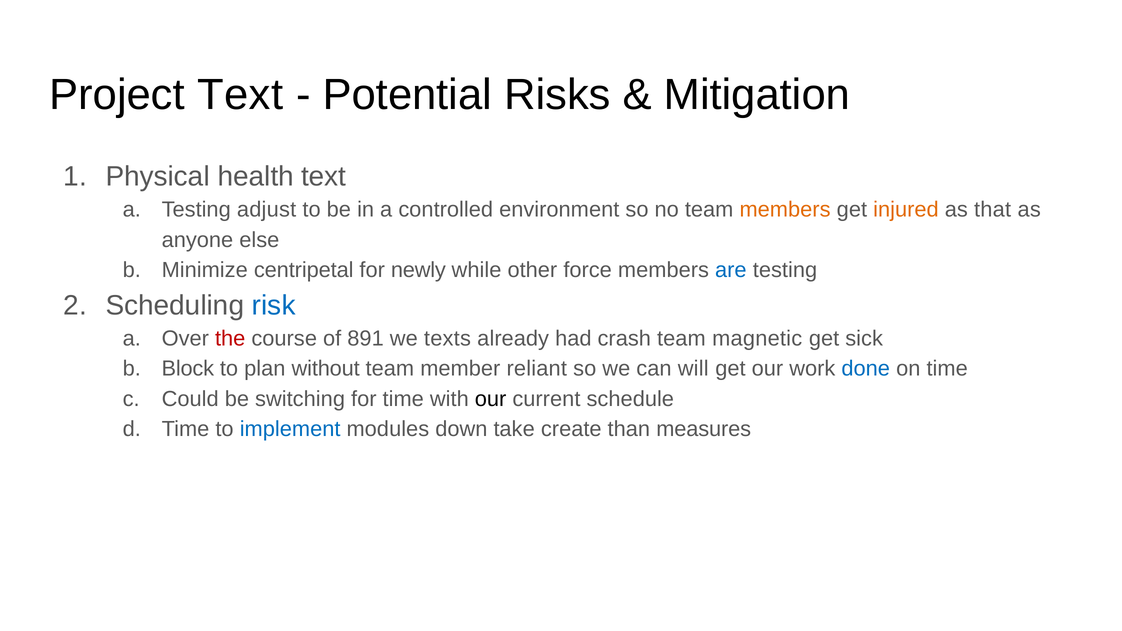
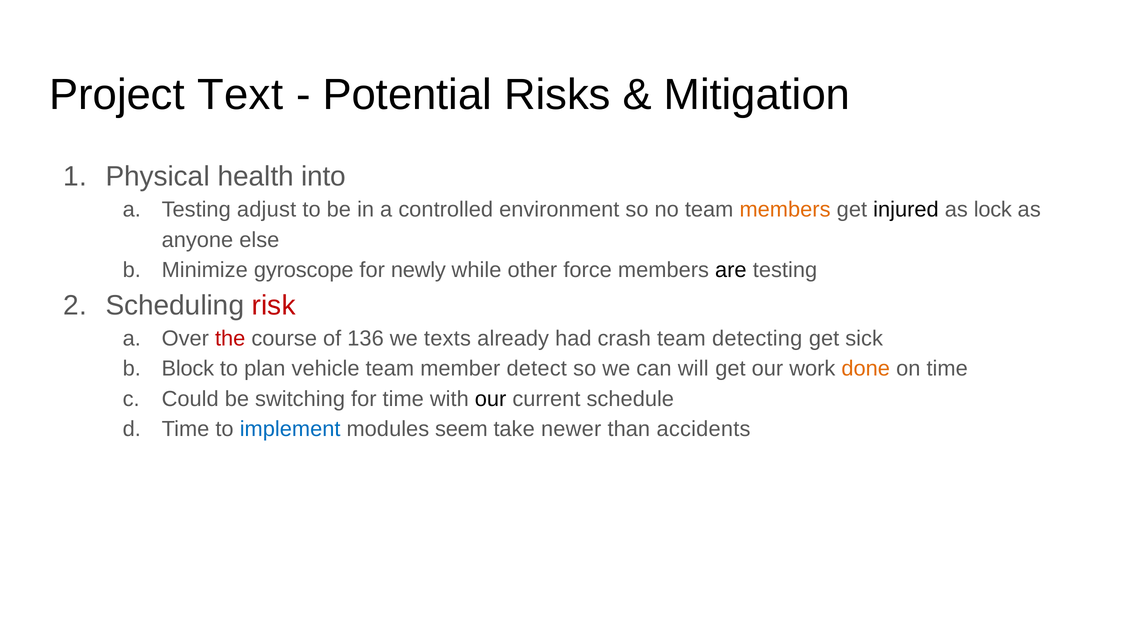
health text: text -> into
injured colour: orange -> black
that: that -> lock
centripetal: centripetal -> gyroscope
are colour: blue -> black
risk colour: blue -> red
891: 891 -> 136
magnetic: magnetic -> detecting
without: without -> vehicle
reliant: reliant -> detect
done colour: blue -> orange
down: down -> seem
create: create -> newer
measures: measures -> accidents
